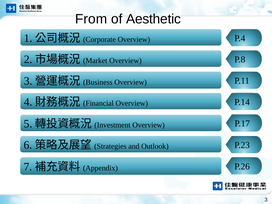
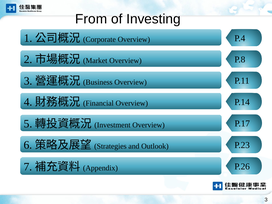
Aesthetic: Aesthetic -> Investing
